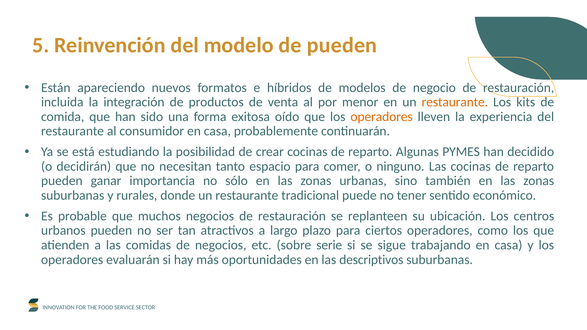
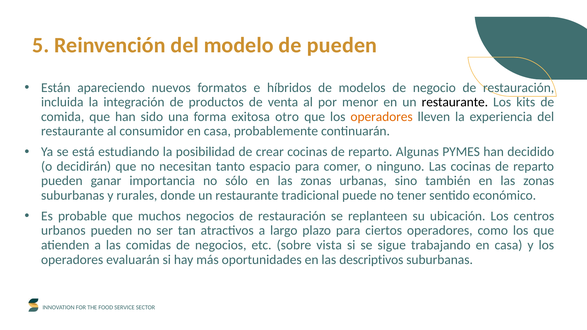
restaurante at (455, 102) colour: orange -> black
oído: oído -> otro
serie: serie -> vista
